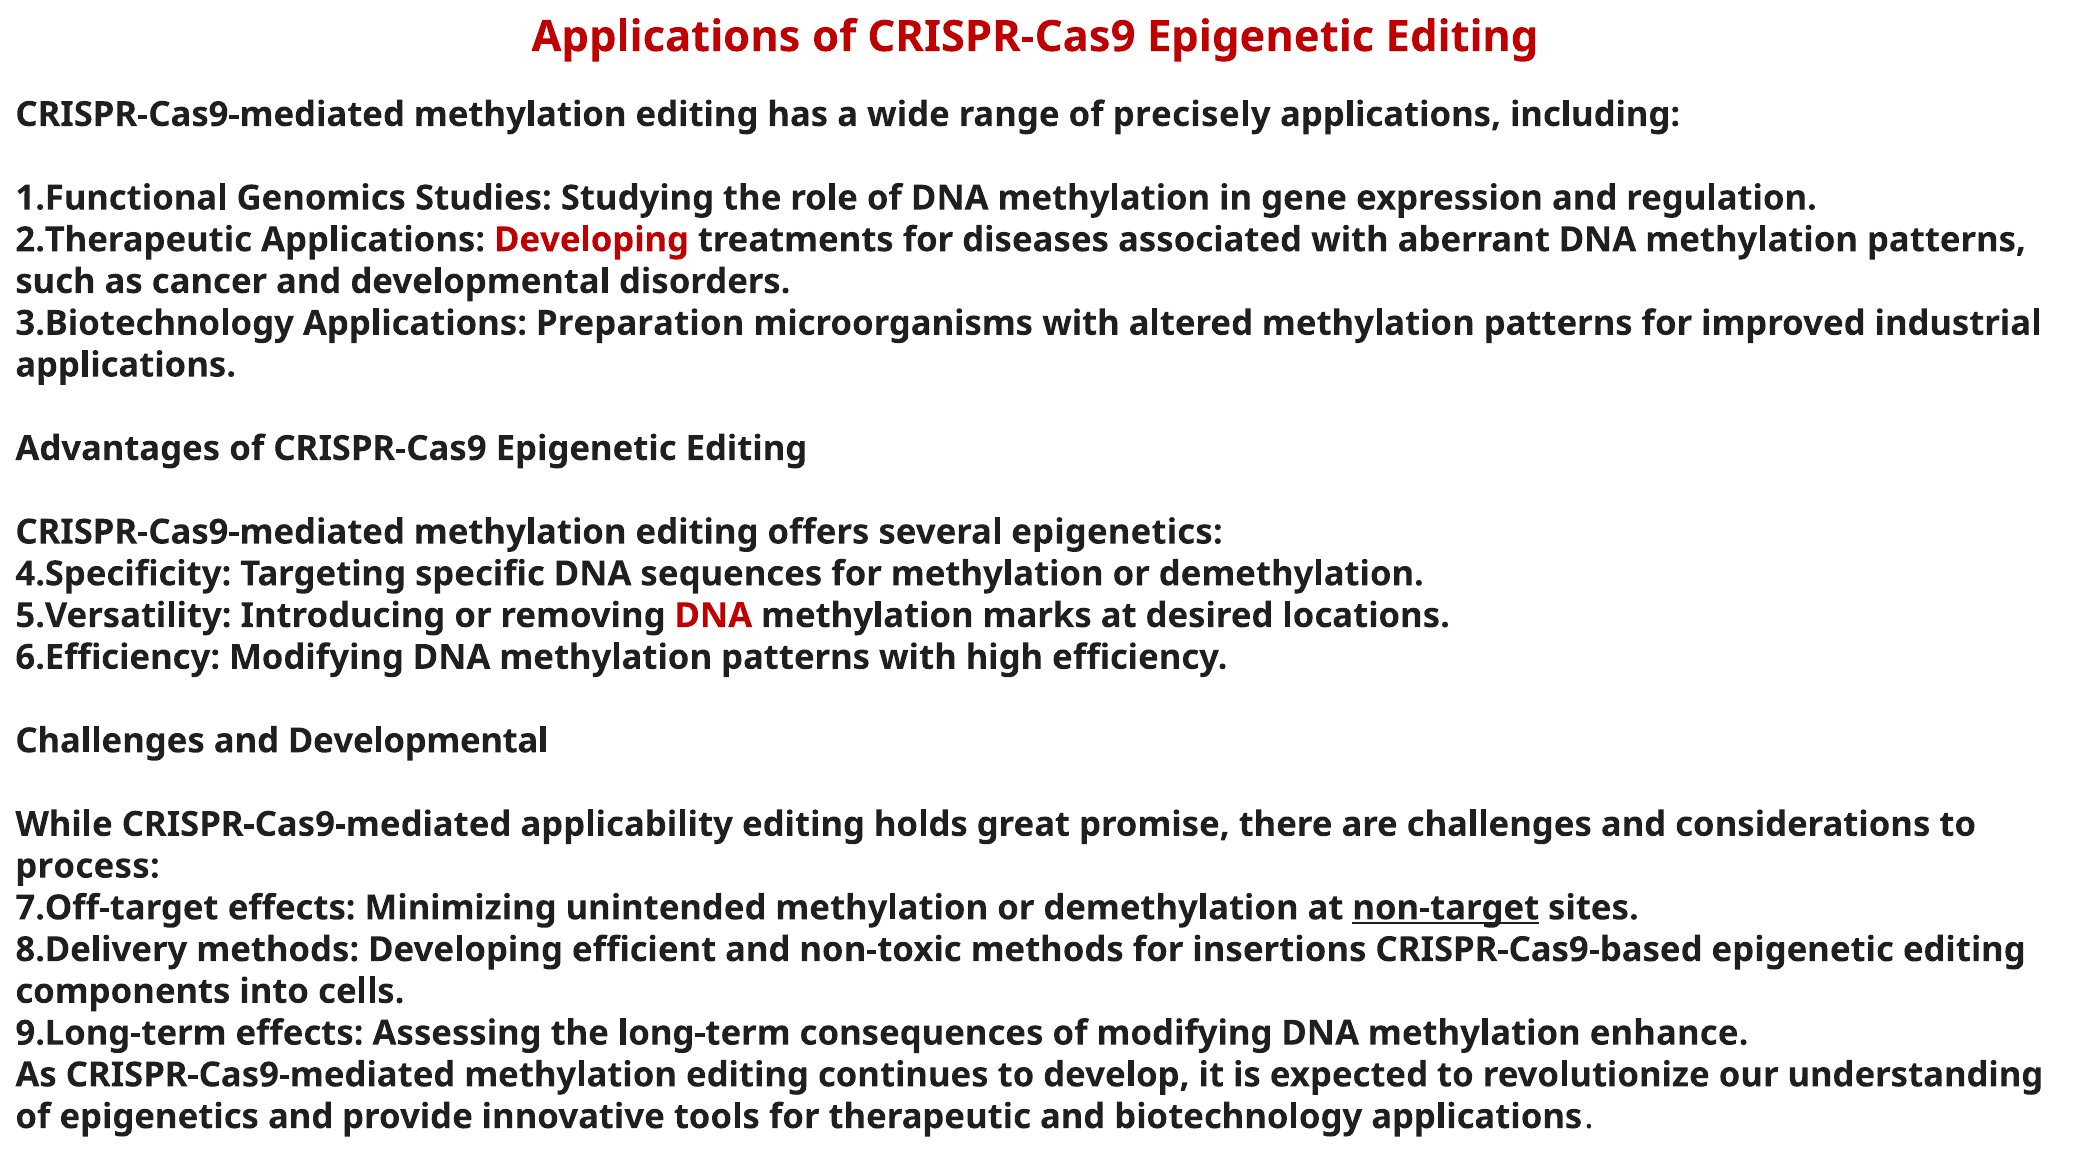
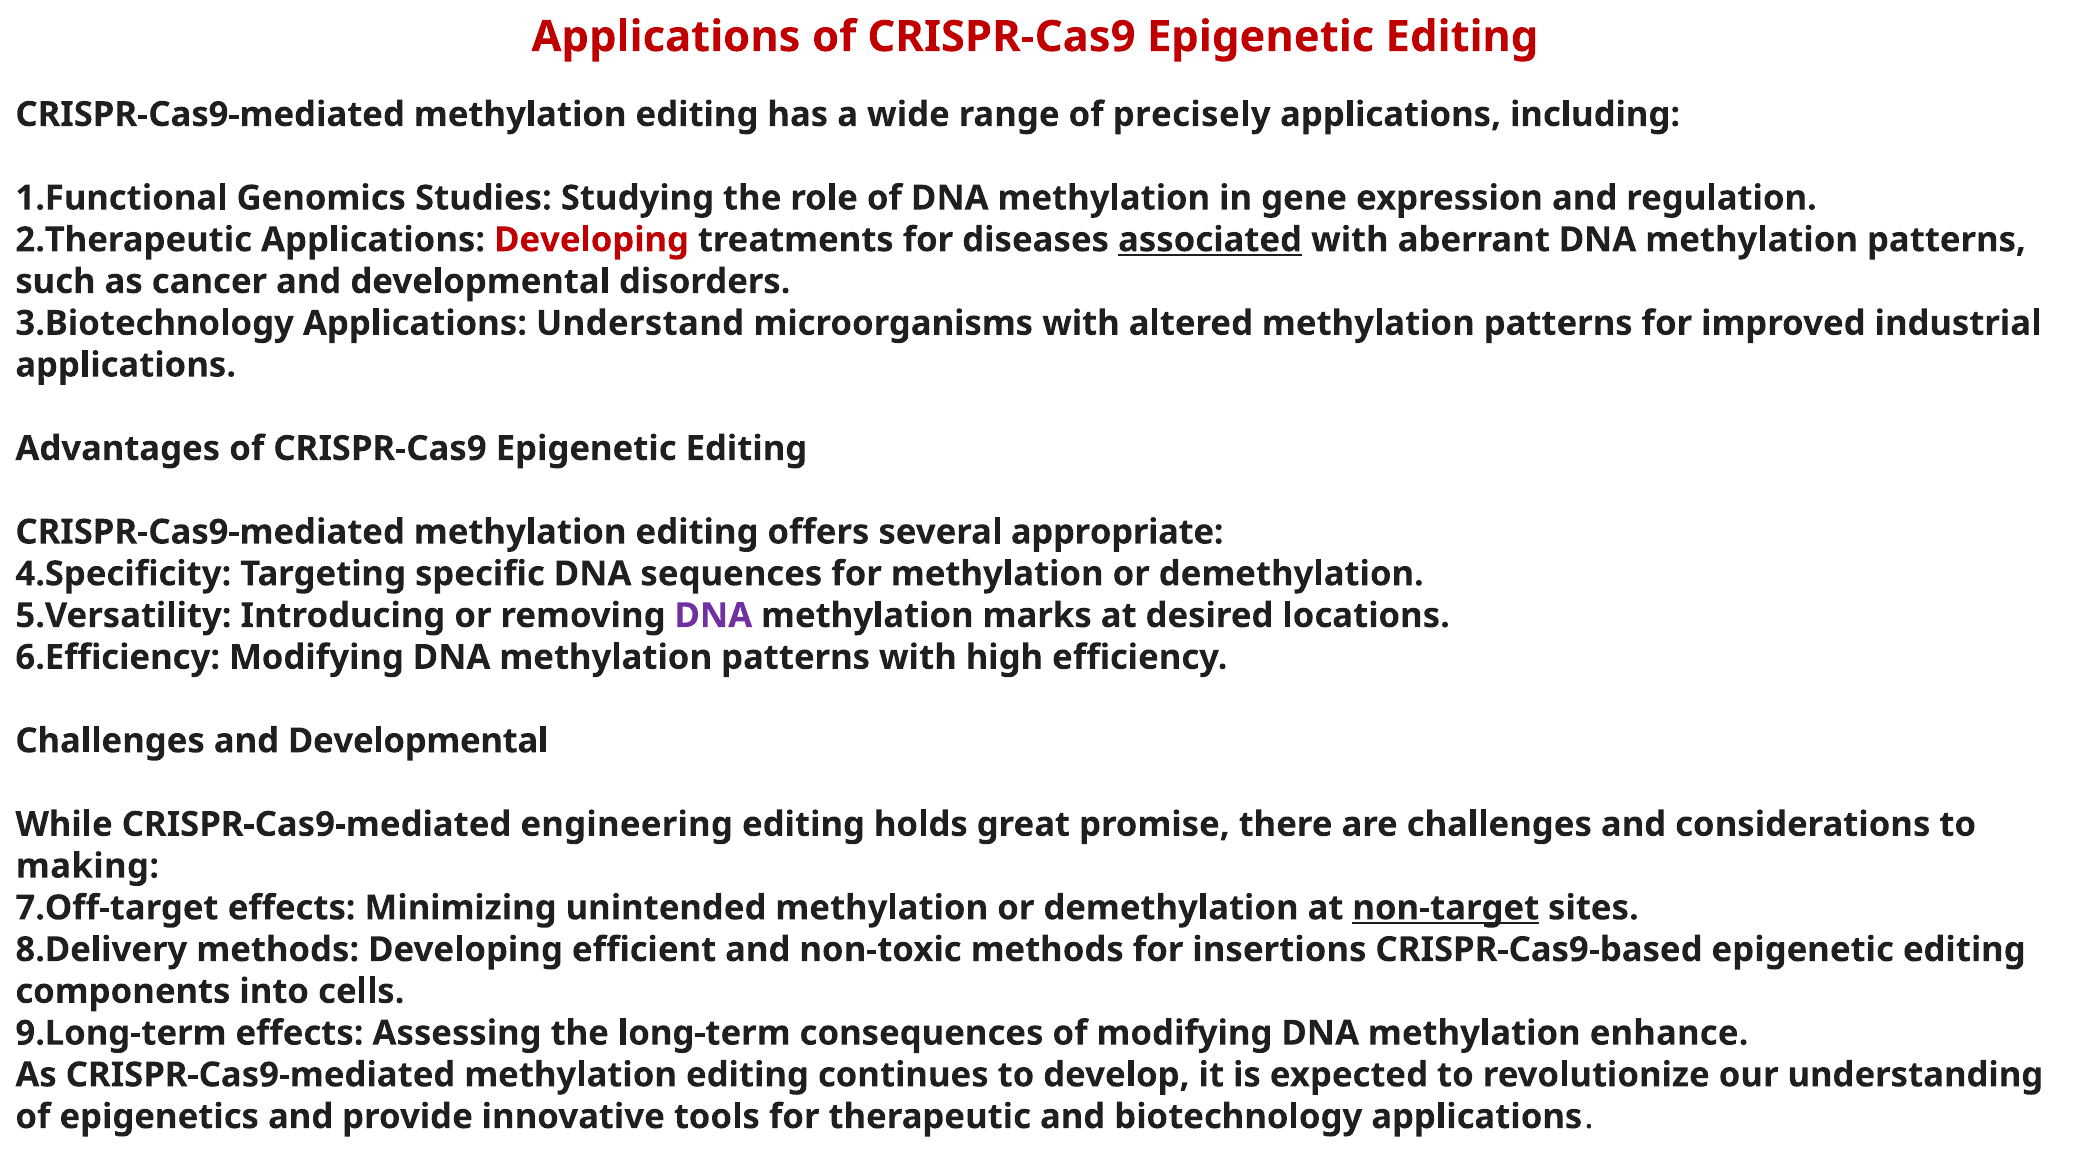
associated underline: none -> present
Preparation: Preparation -> Understand
several epigenetics: epigenetics -> appropriate
DNA at (713, 616) colour: red -> purple
applicability: applicability -> engineering
process: process -> making
